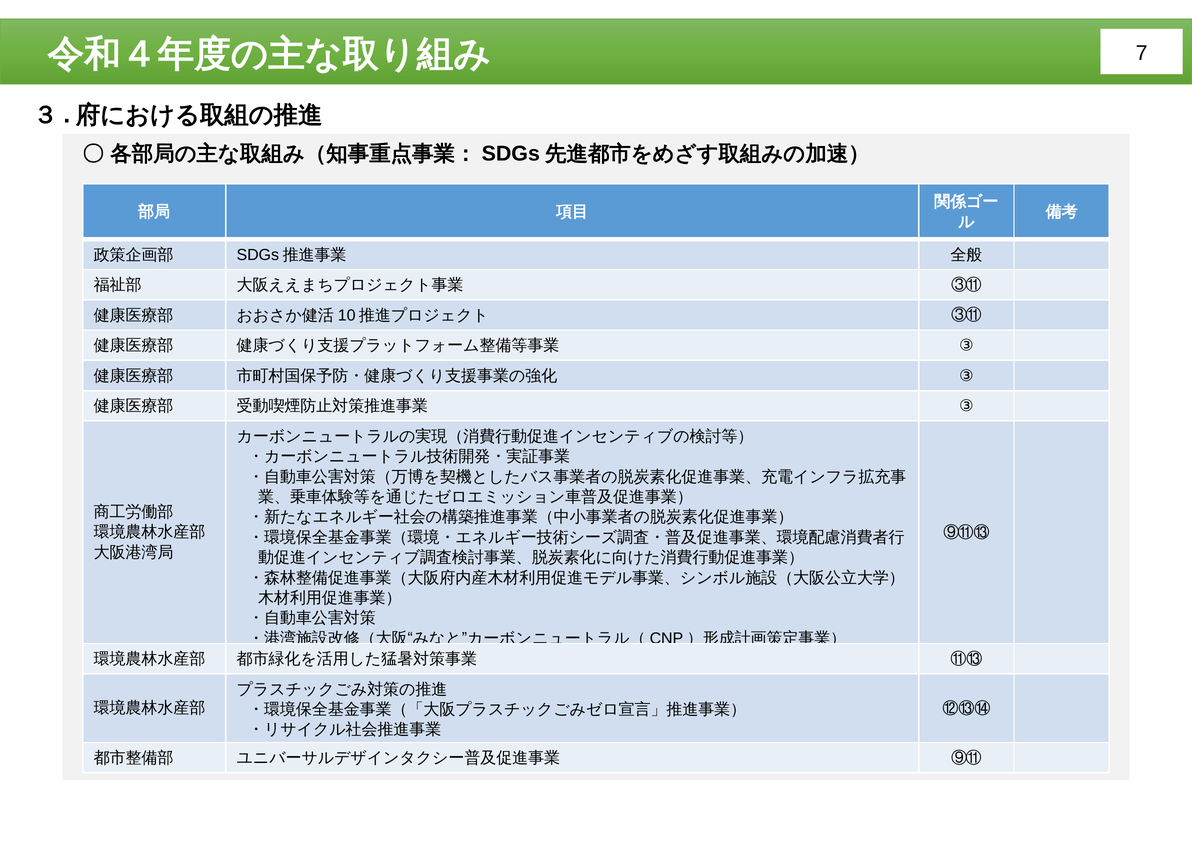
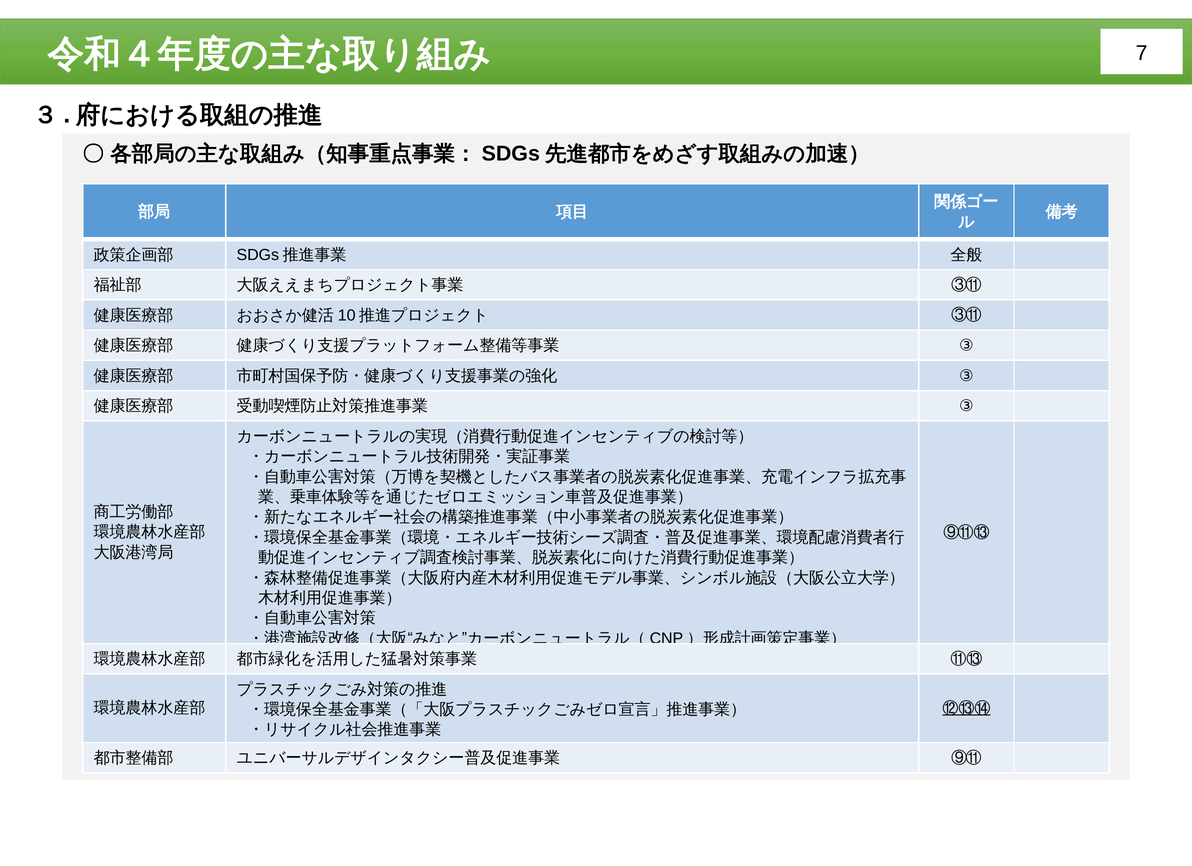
⑫⑬⑭ underline: none -> present
